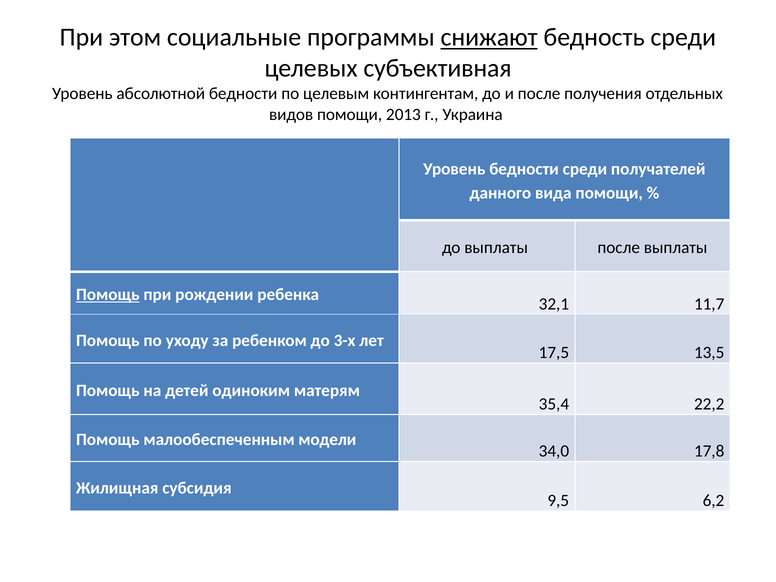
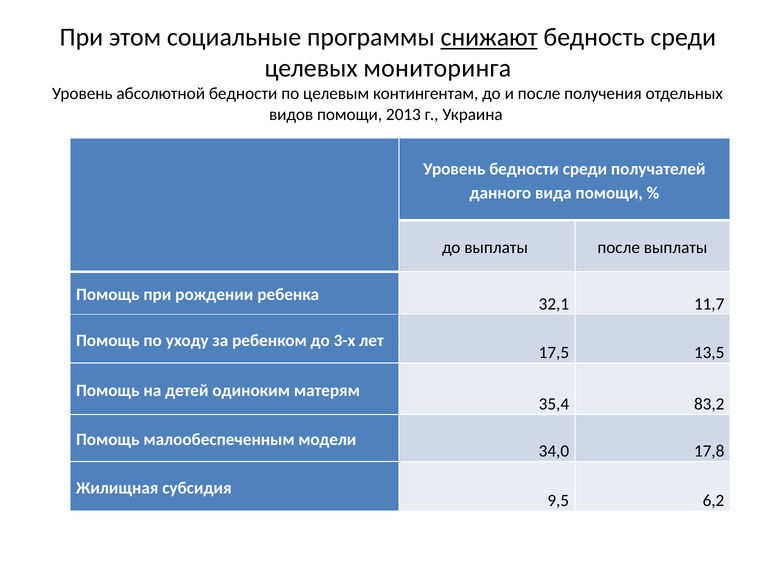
субъективная: субъективная -> мониторинга
Помощь at (108, 295) underline: present -> none
22,2: 22,2 -> 83,2
